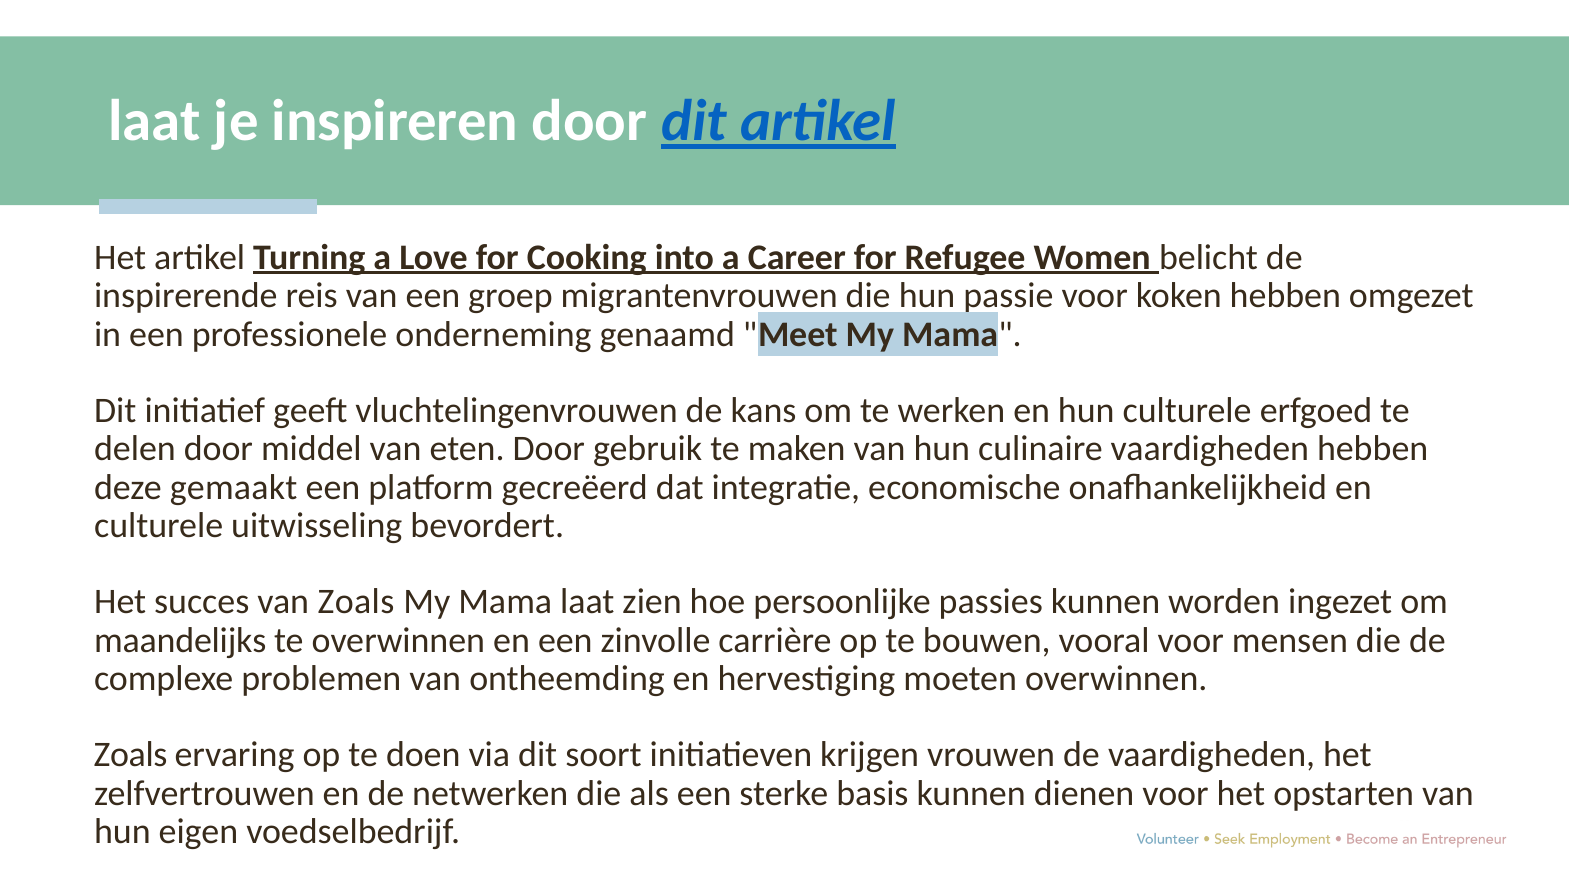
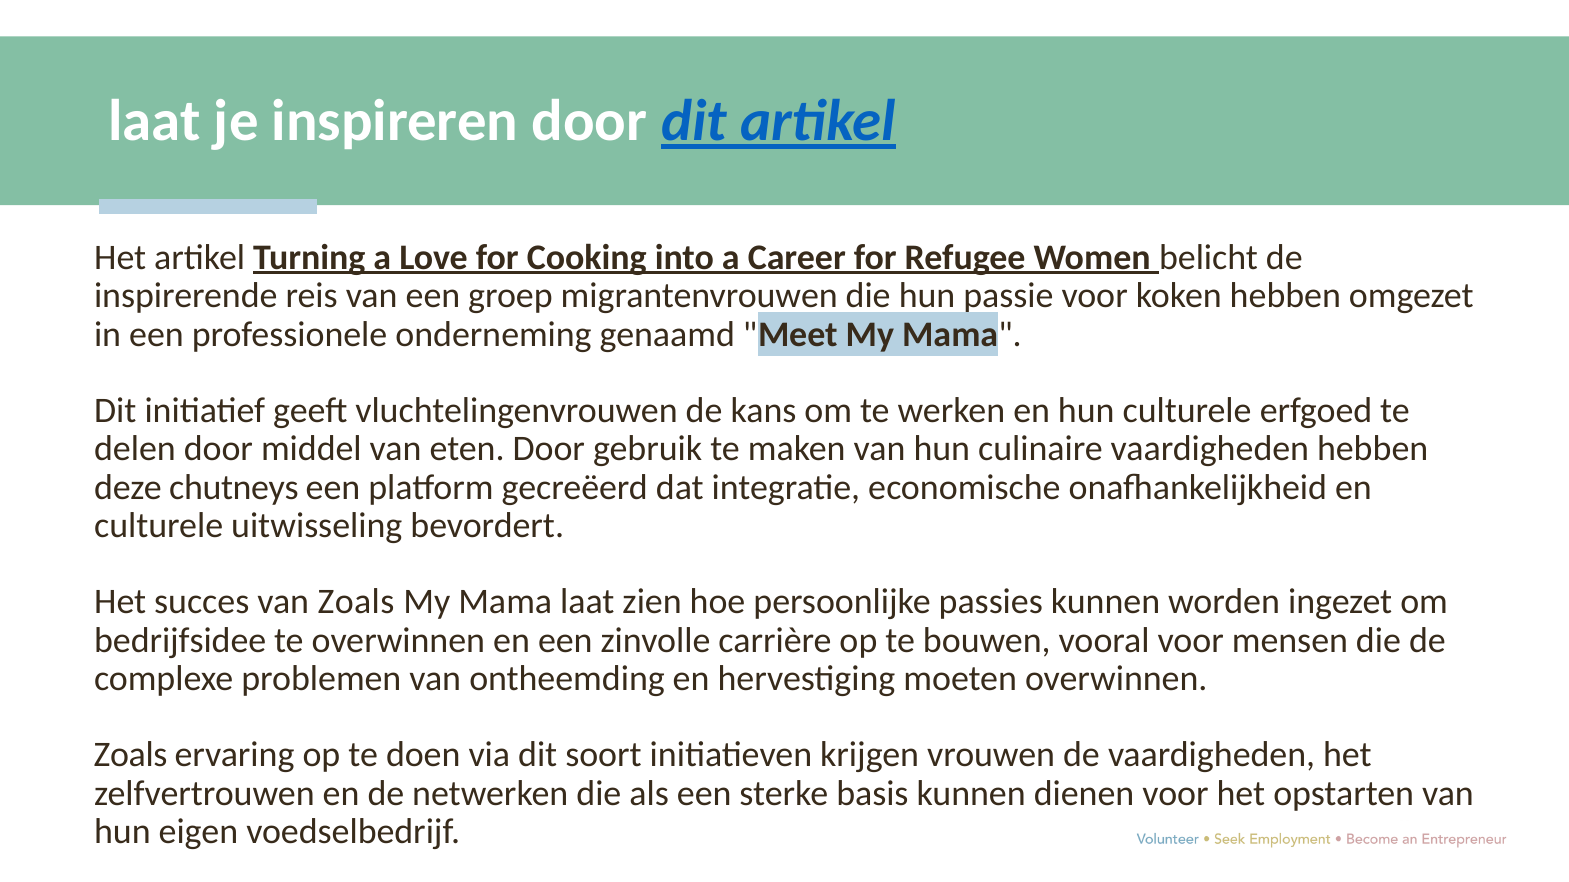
gemaakt: gemaakt -> chutneys
maandelijks: maandelijks -> bedrijfsidee
